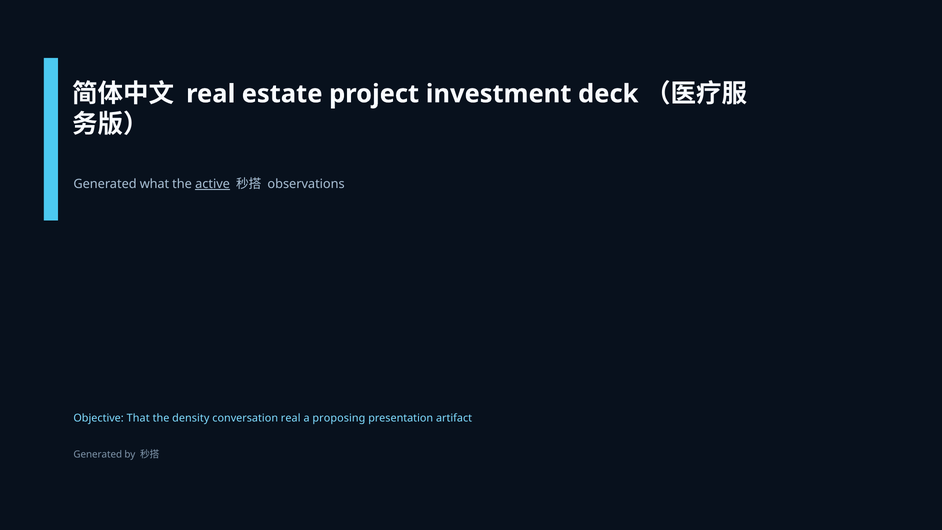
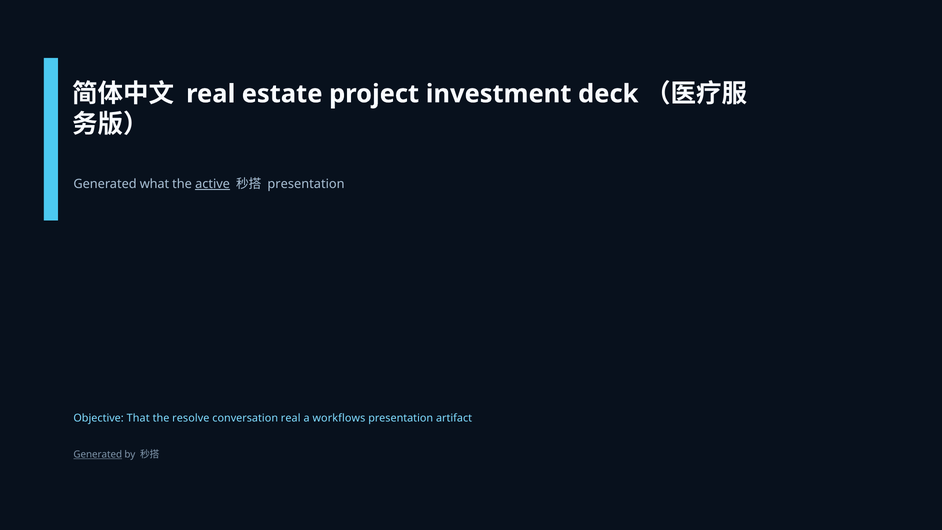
observations at (306, 184): observations -> presentation
density: density -> resolve
proposing: proposing -> workflows
Generated at (98, 454) underline: none -> present
